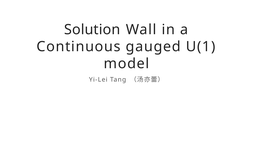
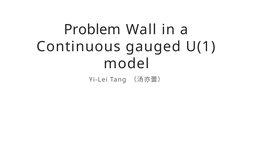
Solution: Solution -> Problem
